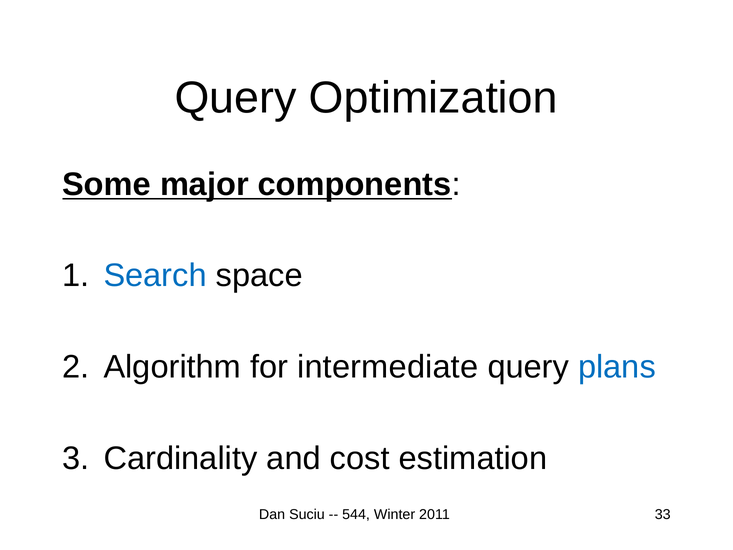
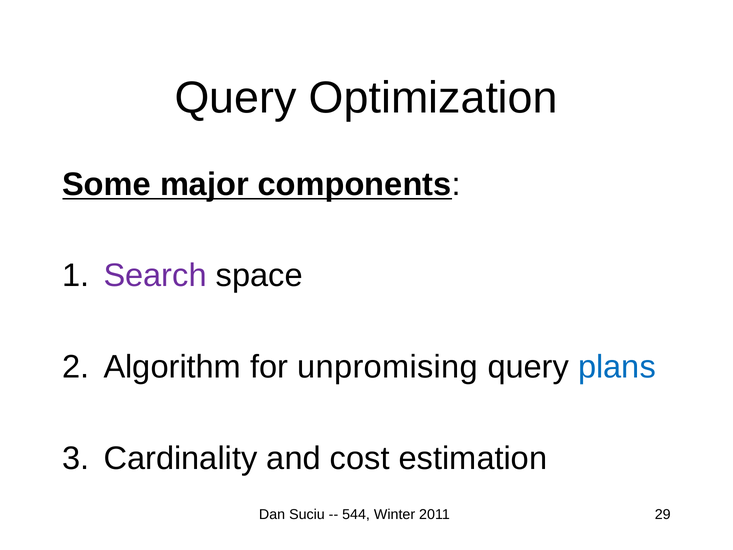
Search colour: blue -> purple
intermediate: intermediate -> unpromising
33: 33 -> 29
